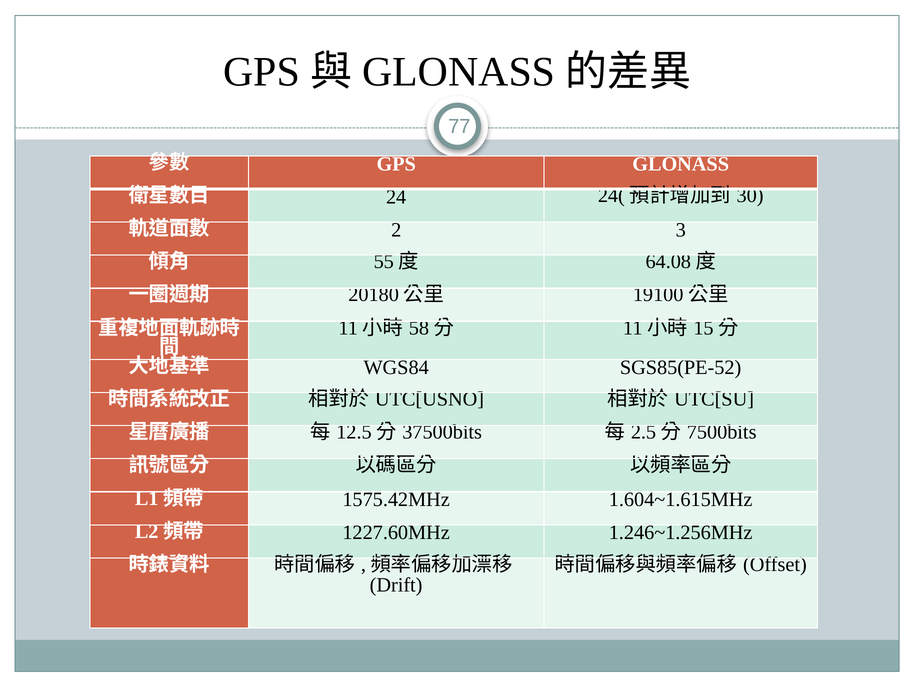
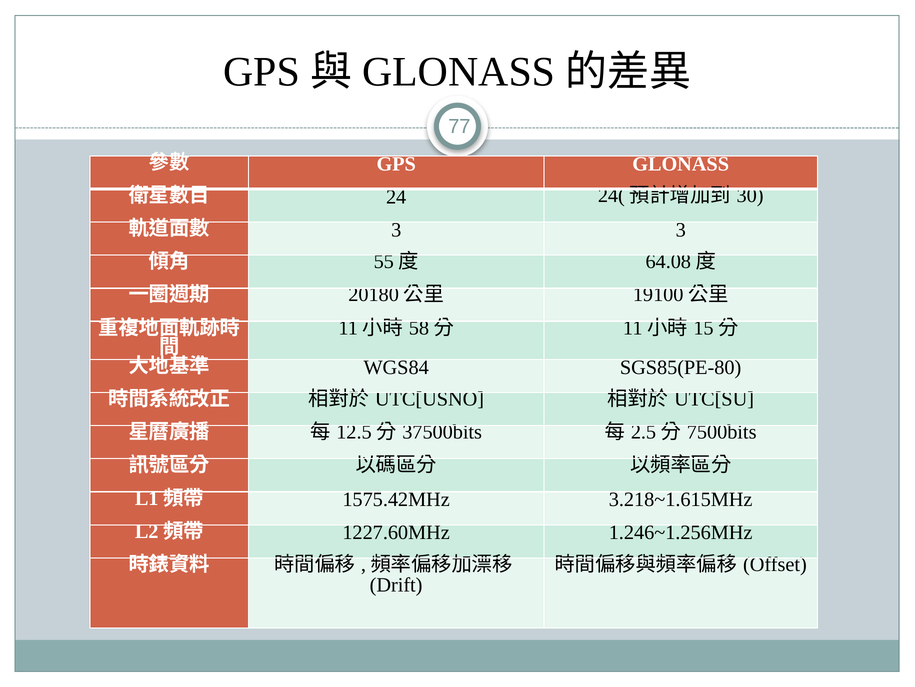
2 at (396, 230): 2 -> 3
SGS85(PE-52: SGS85(PE-52 -> SGS85(PE-80
1.604~1.615MHz: 1.604~1.615MHz -> 3.218~1.615MHz
